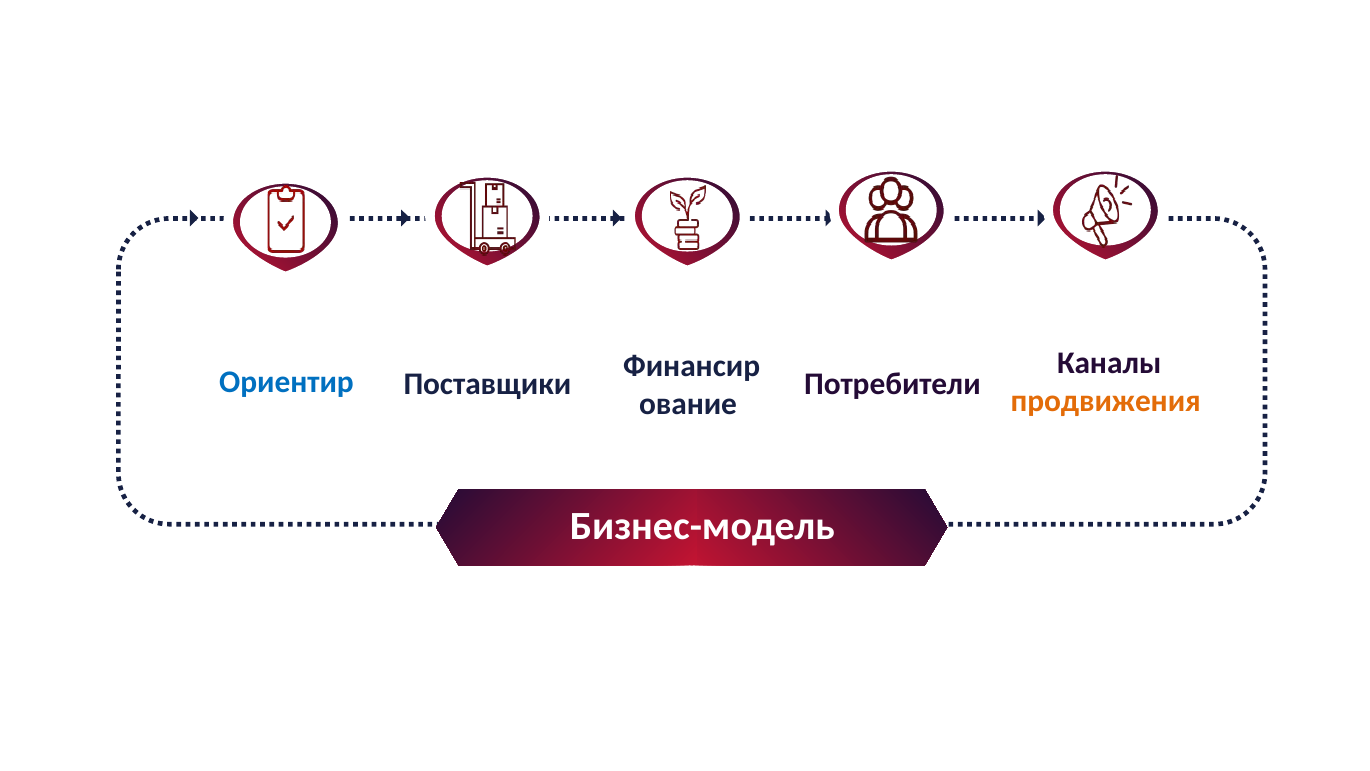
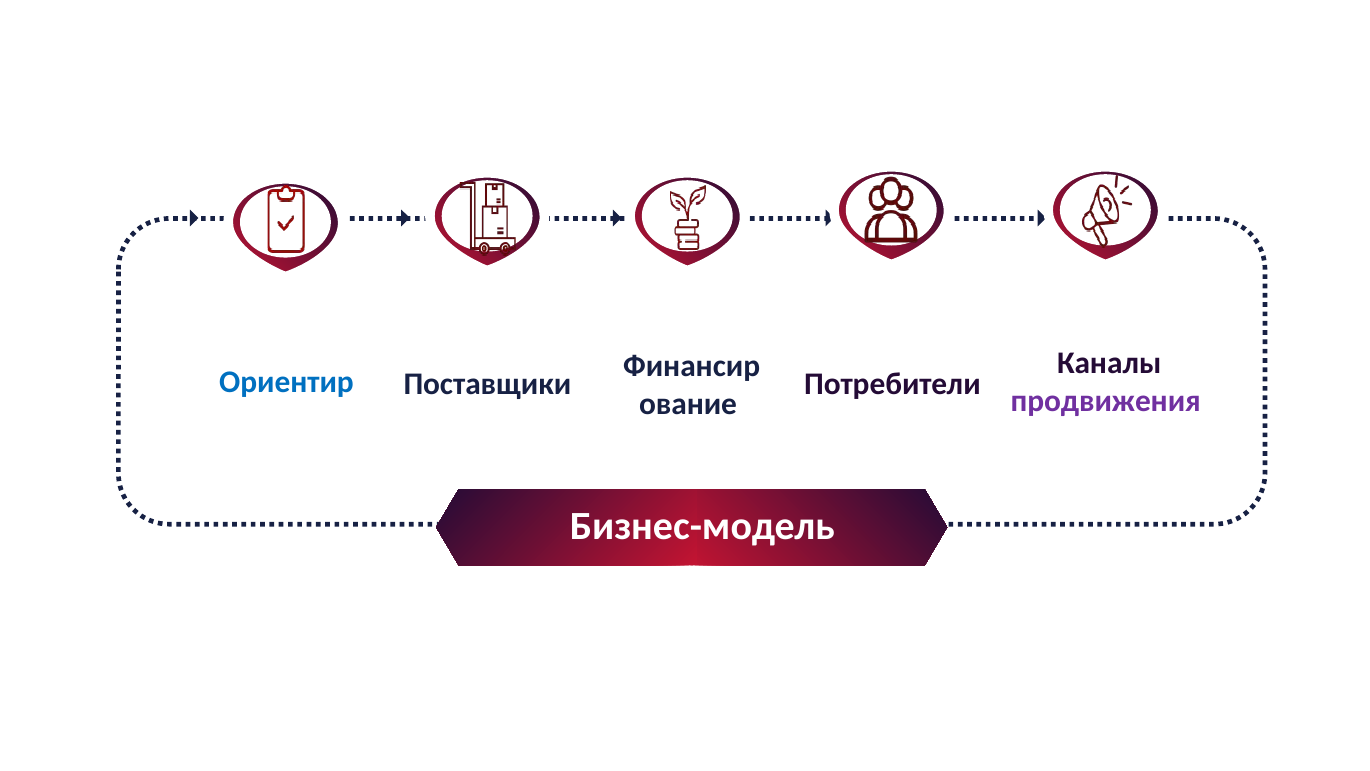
продвижения colour: orange -> purple
